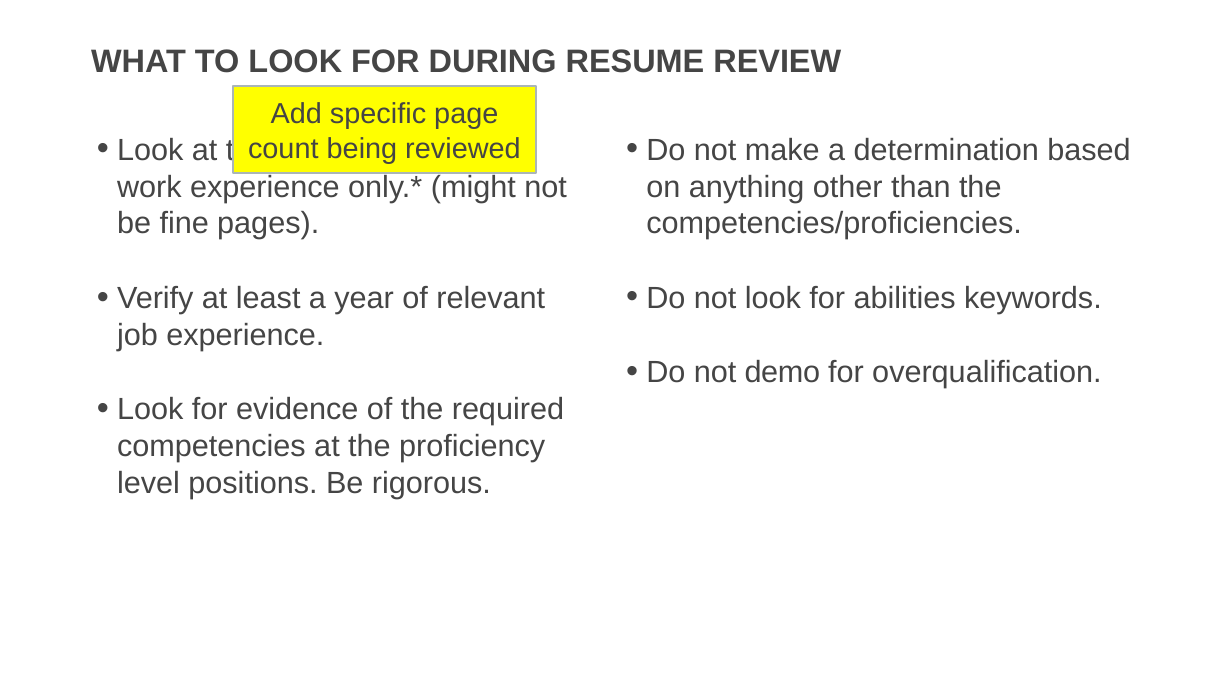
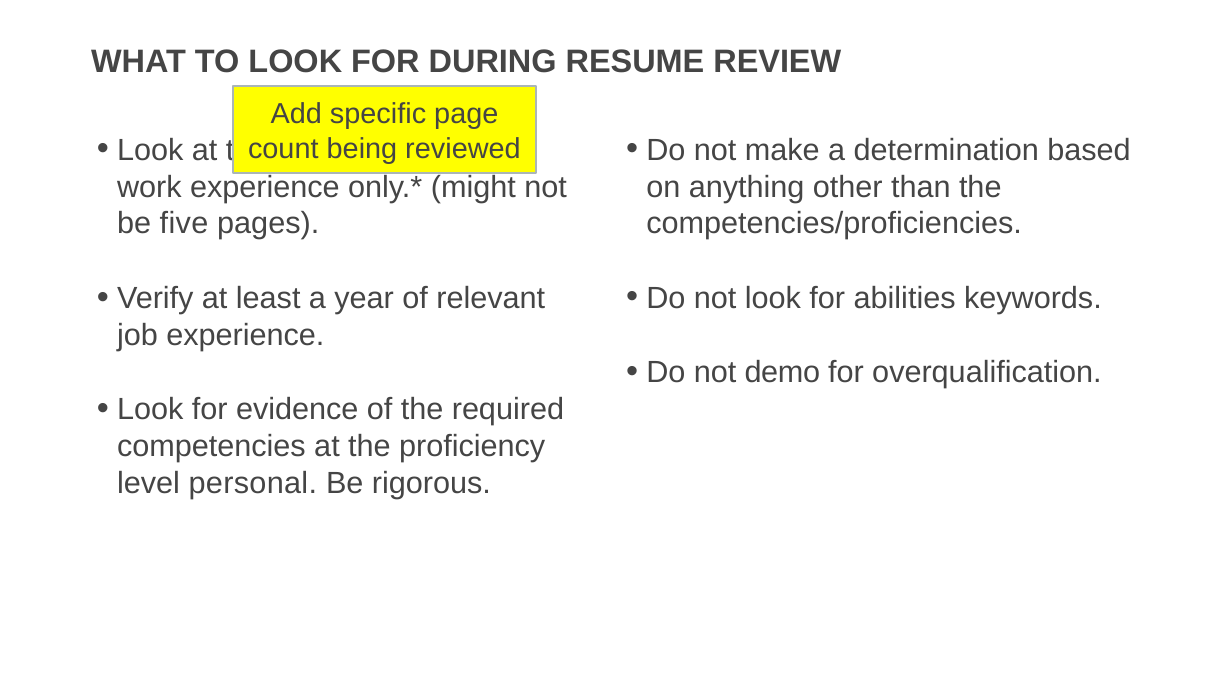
fine: fine -> five
positions: positions -> personal
